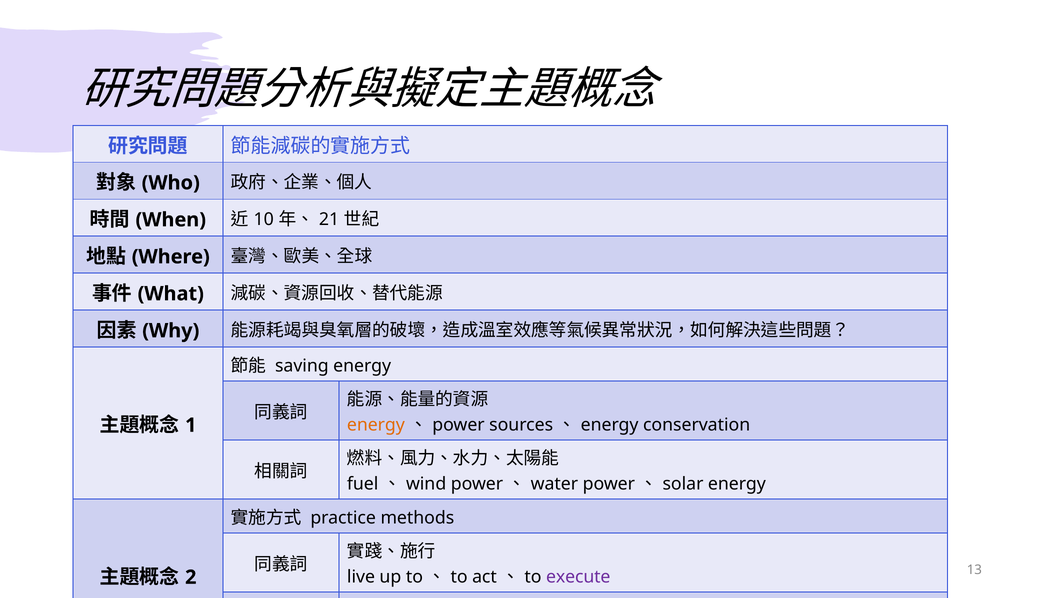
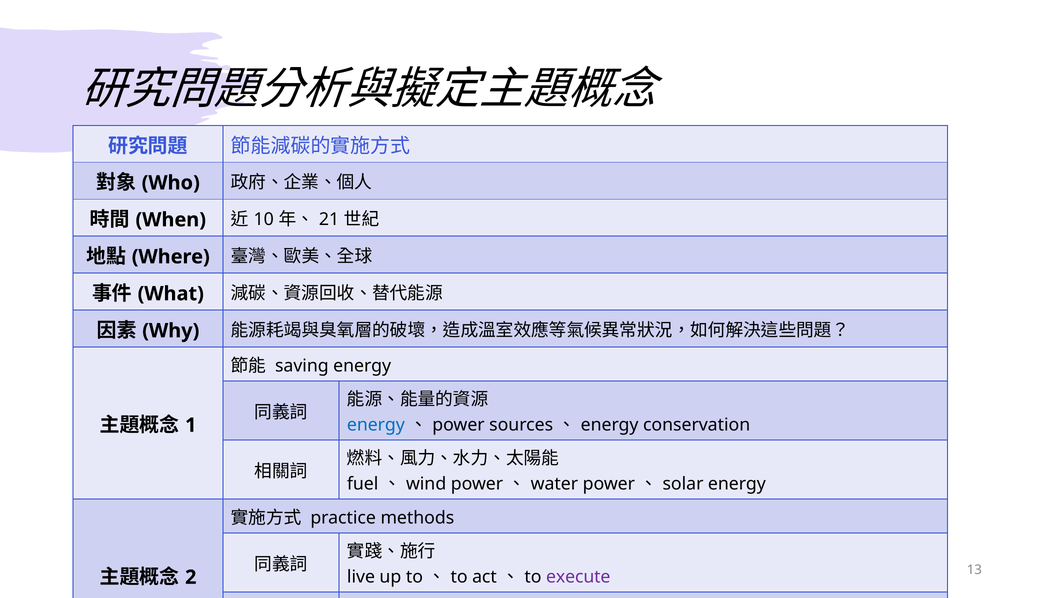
energy at (376, 425) colour: orange -> blue
